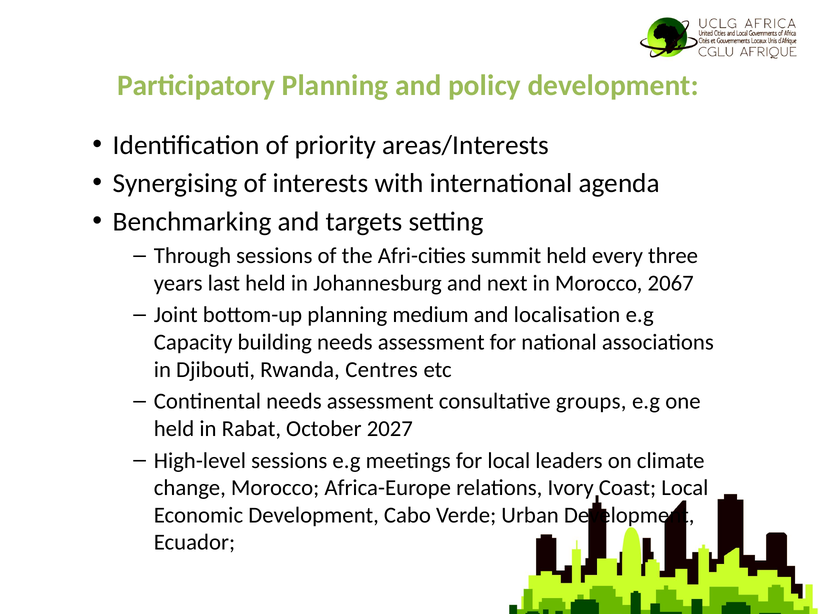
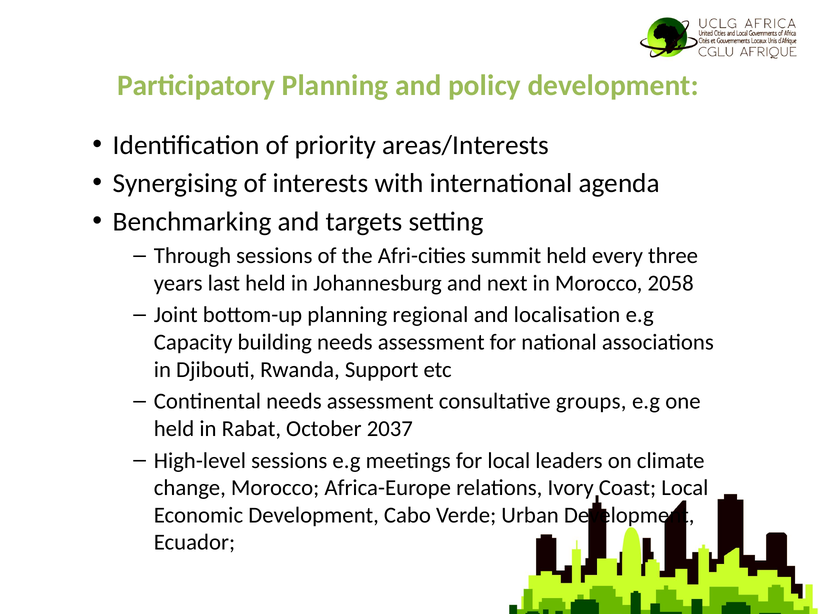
2067: 2067 -> 2058
medium: medium -> regional
Centres: Centres -> Support
2027: 2027 -> 2037
